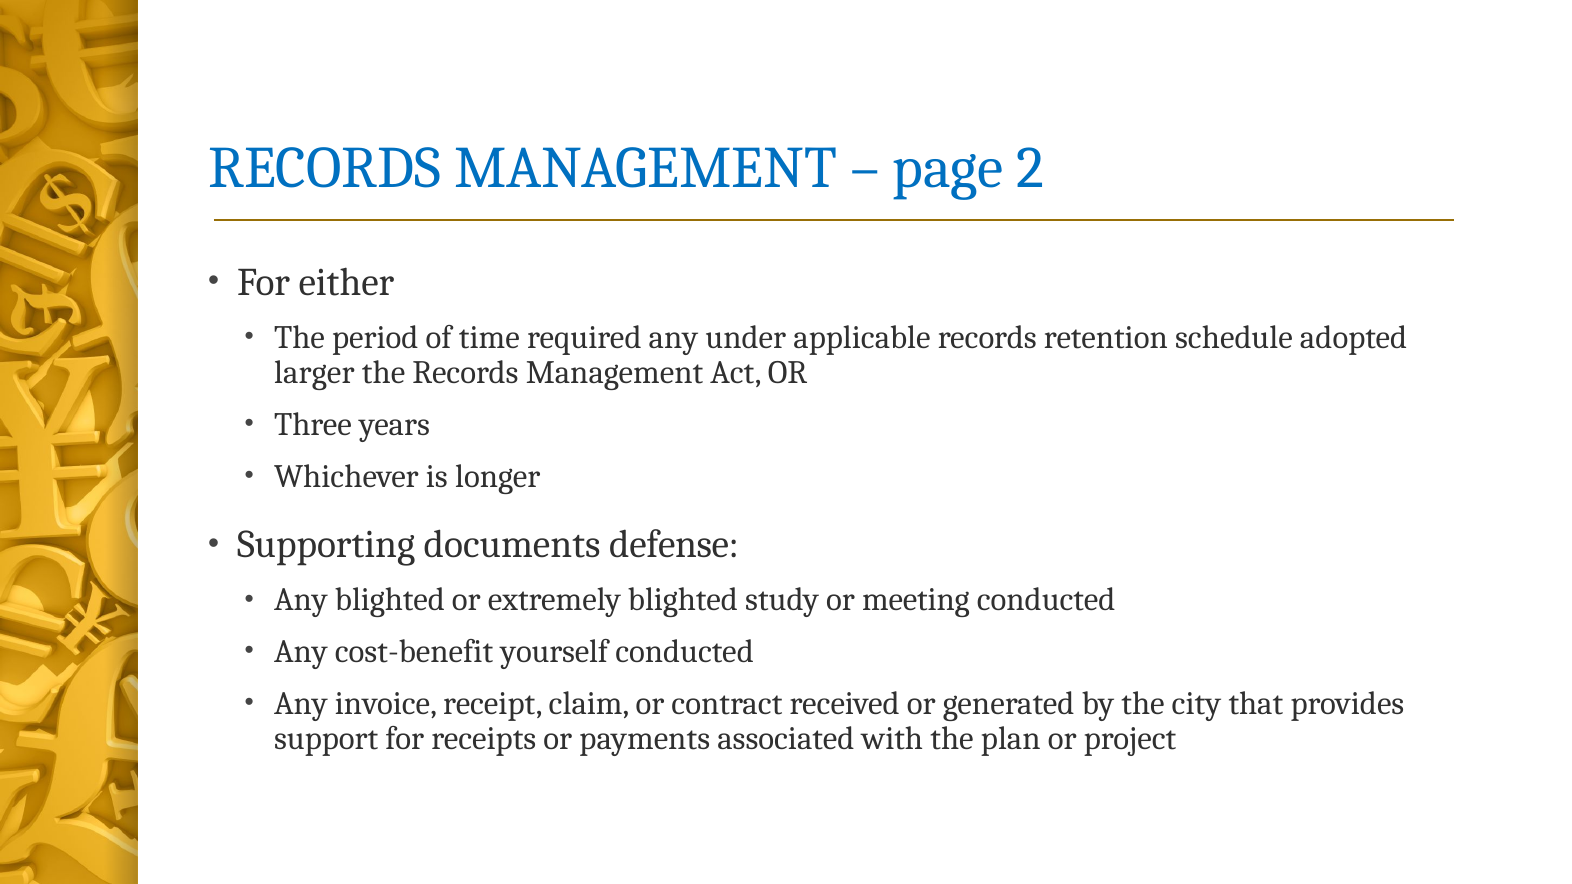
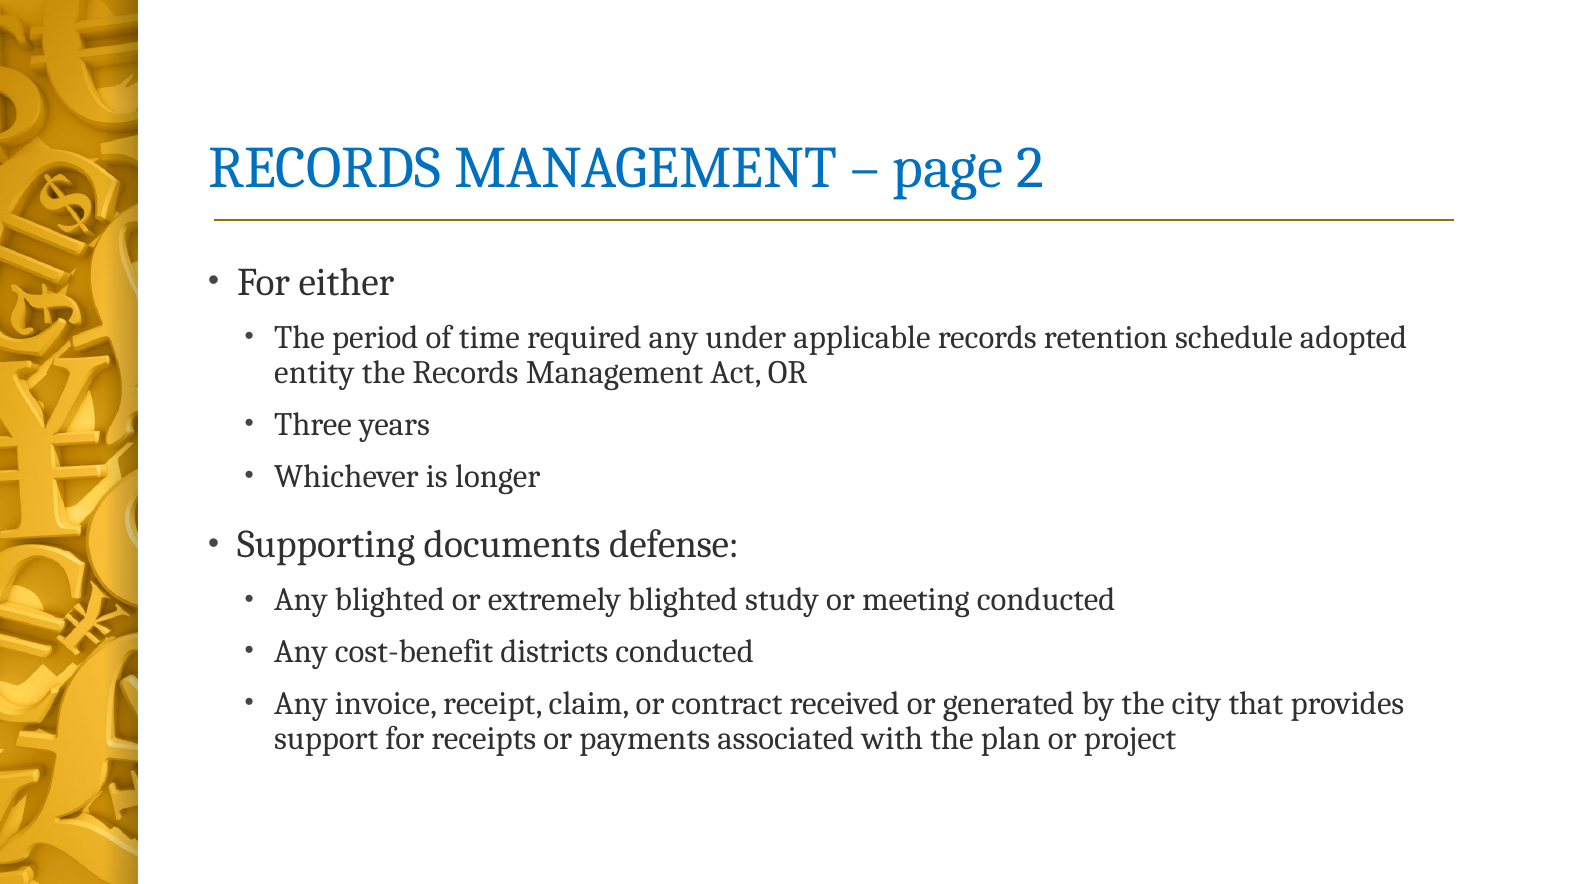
larger: larger -> entity
yourself: yourself -> districts
